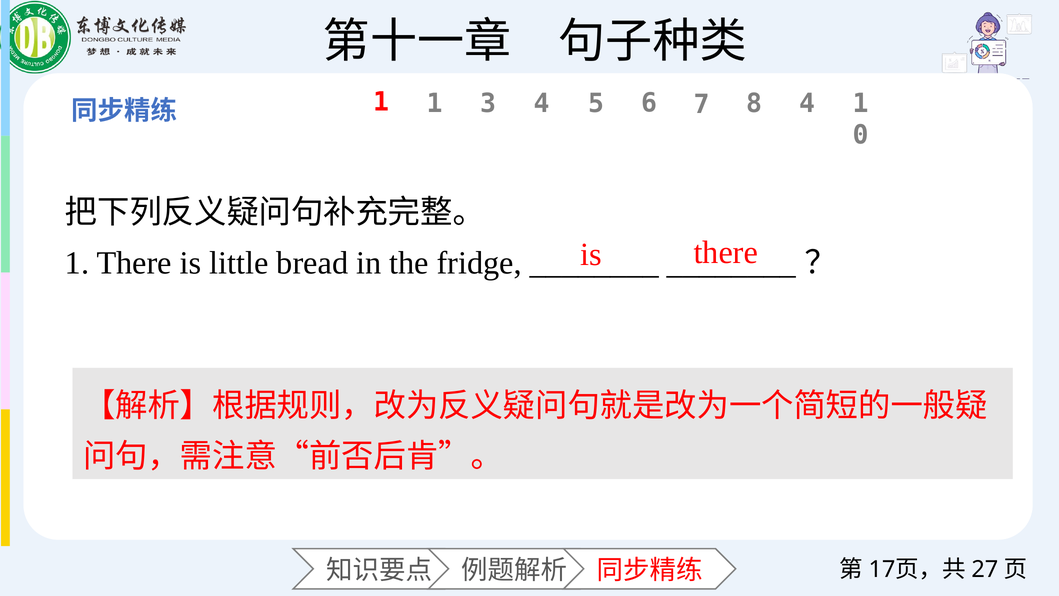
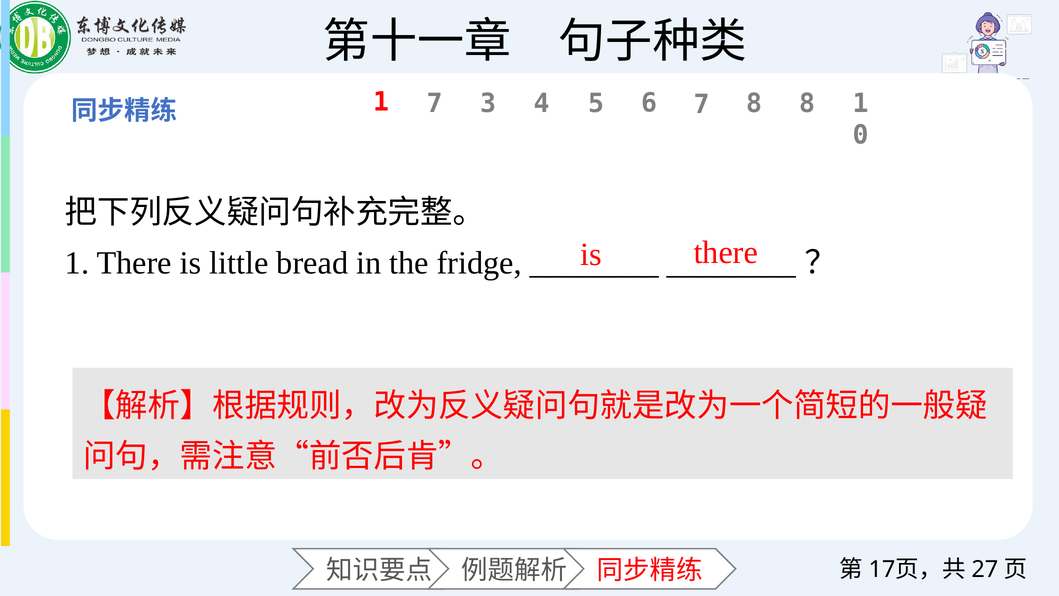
1 1: 1 -> 7
8 4: 4 -> 8
